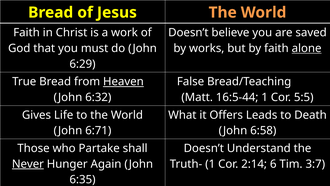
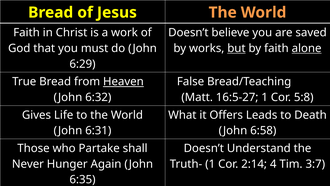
but underline: none -> present
16:5-44: 16:5-44 -> 16:5-27
5:5: 5:5 -> 5:8
6:71: 6:71 -> 6:31
Never underline: present -> none
6: 6 -> 4
